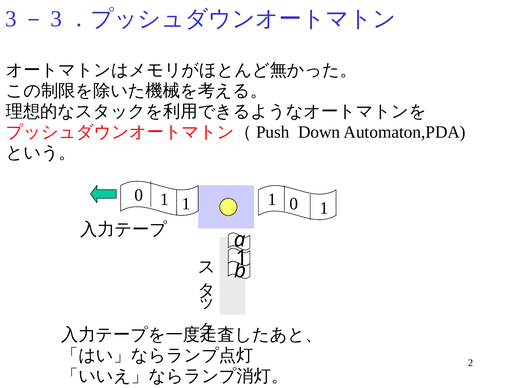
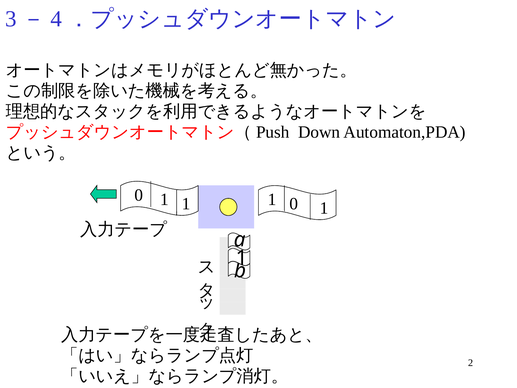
3 at (56, 19): 3 -> 4
